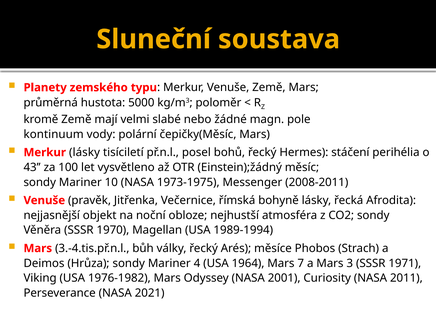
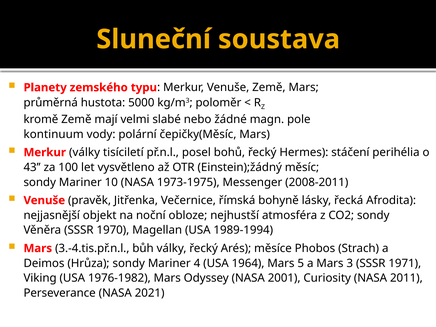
Merkur lásky: lásky -> války
7: 7 -> 5
